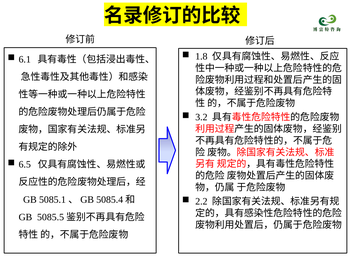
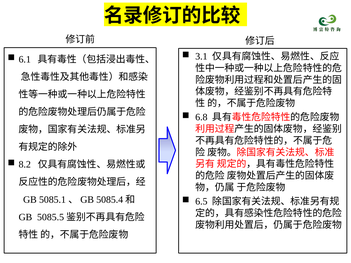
1.8: 1.8 -> 3.1
3.2: 3.2 -> 6.8
6.5: 6.5 -> 8.2
2.2: 2.2 -> 6.5
